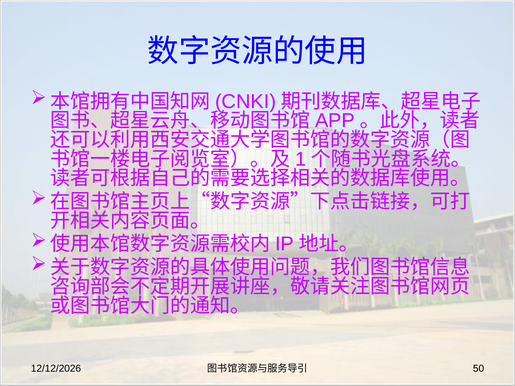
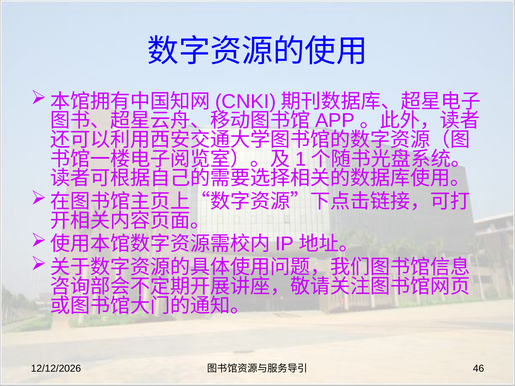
50: 50 -> 46
